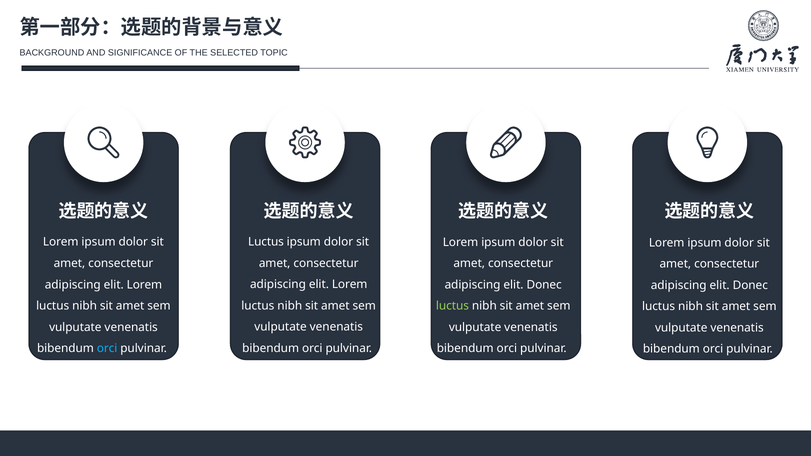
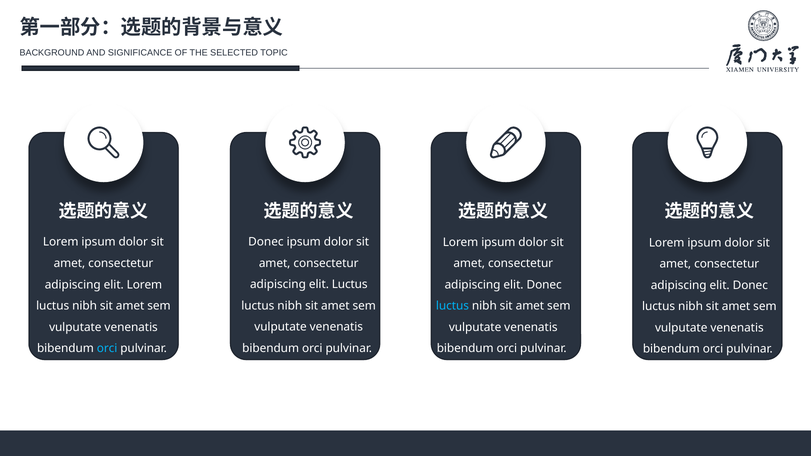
Luctus at (266, 242): Luctus -> Donec
Lorem at (350, 285): Lorem -> Luctus
luctus at (452, 306) colour: light green -> light blue
